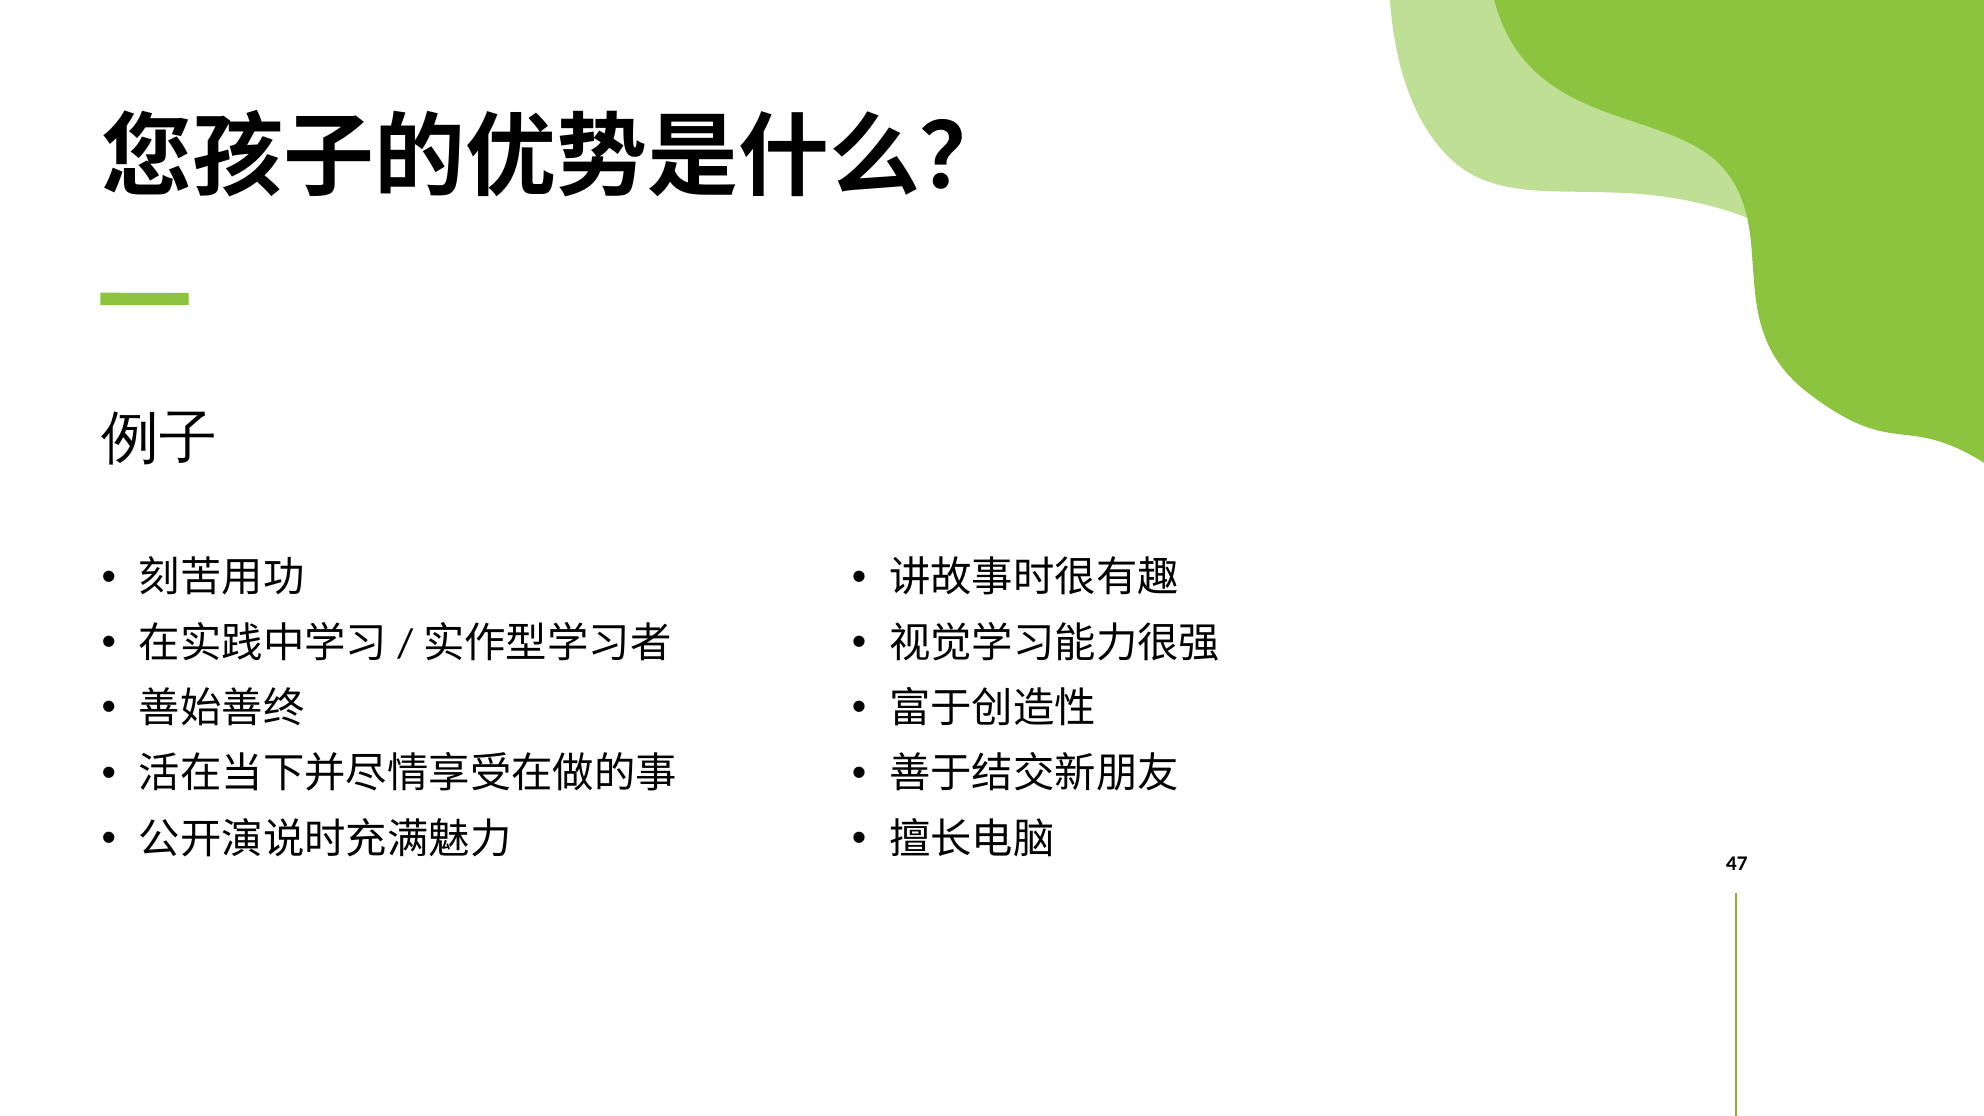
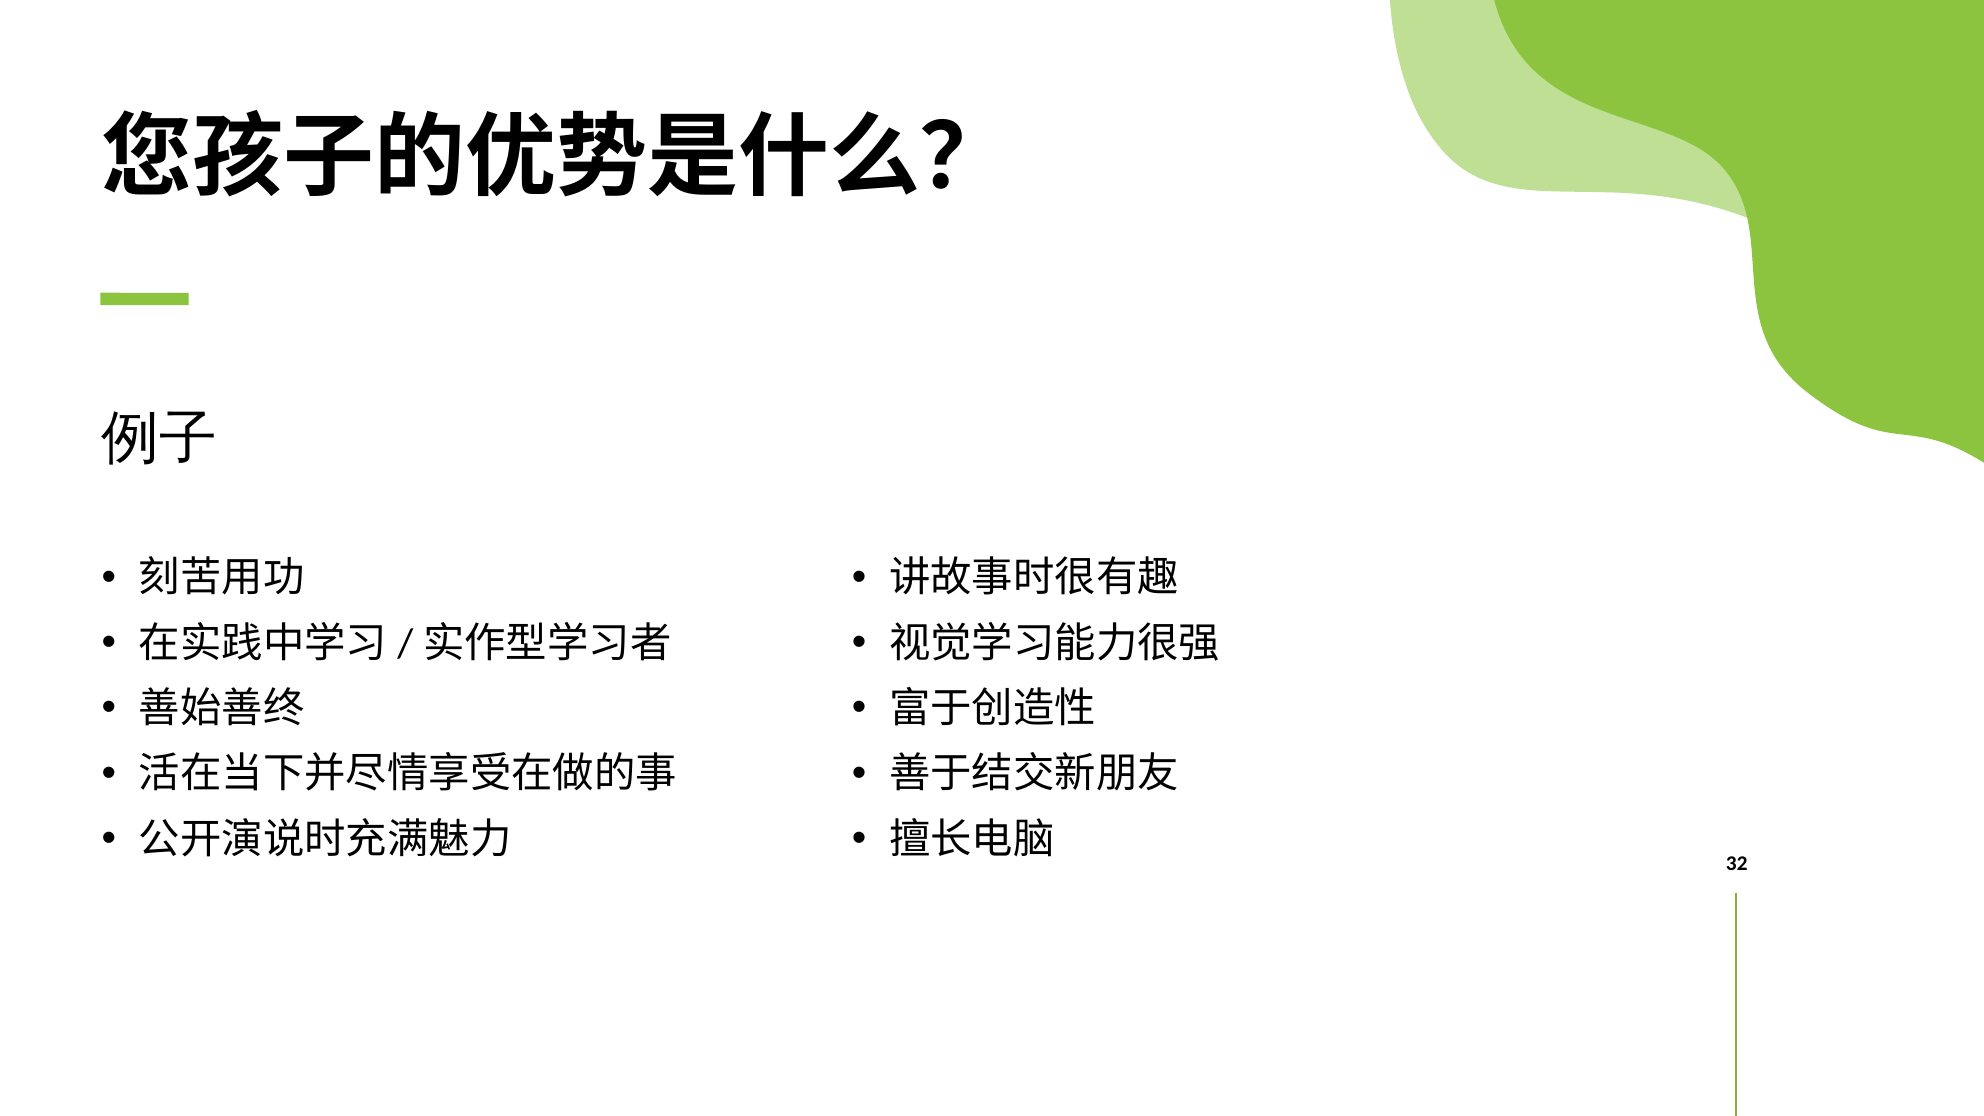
47: 47 -> 32
